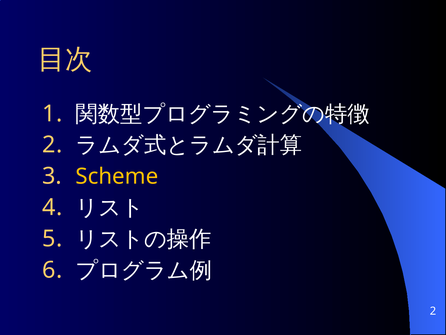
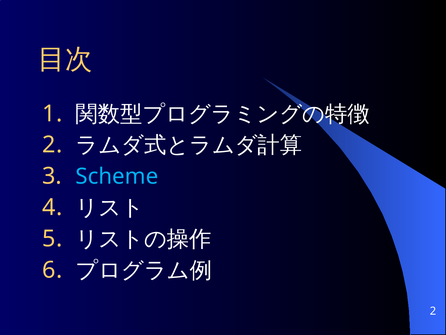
Scheme colour: yellow -> light blue
